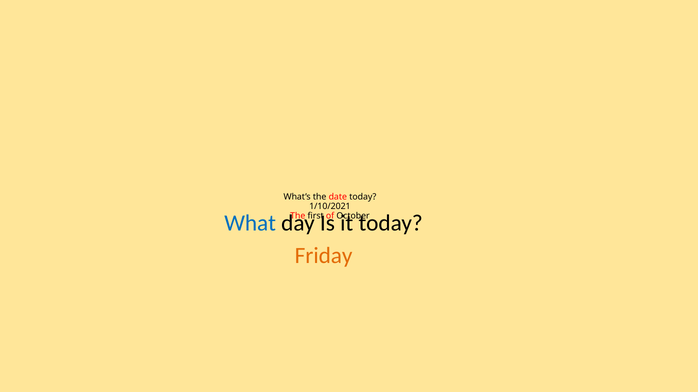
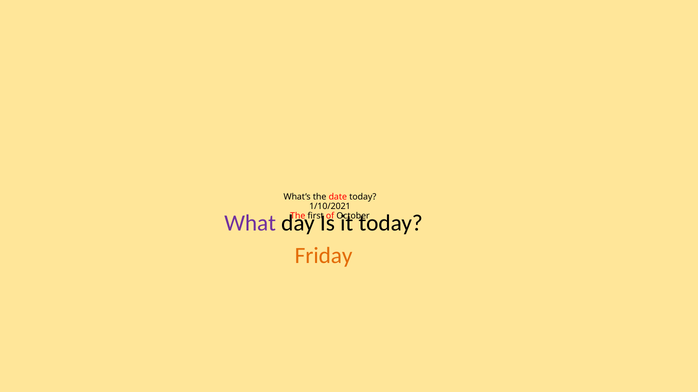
What colour: blue -> purple
